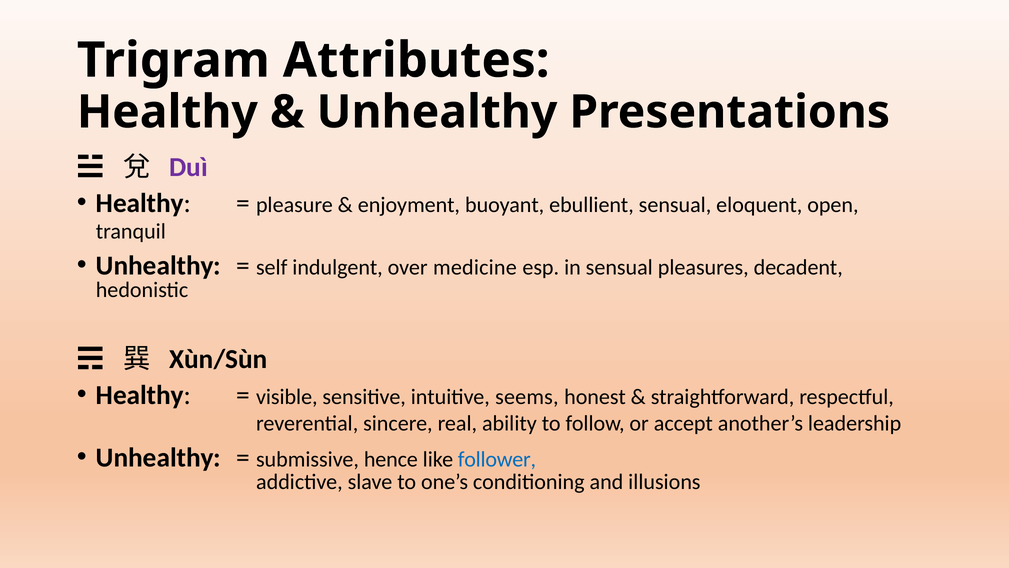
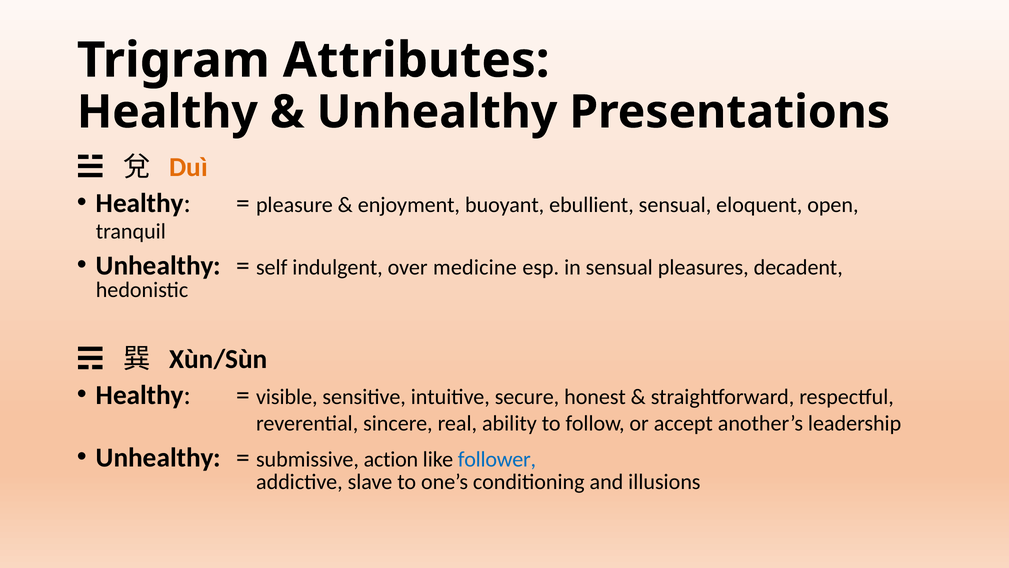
Duì colour: purple -> orange
seems: seems -> secure
hence: hence -> action
